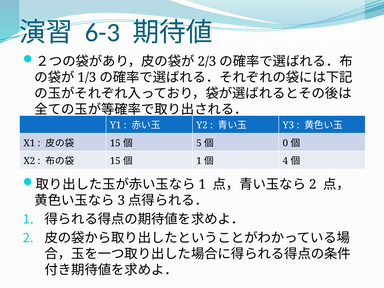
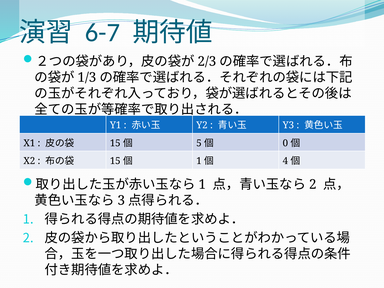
6-3: 6-3 -> 6-7
